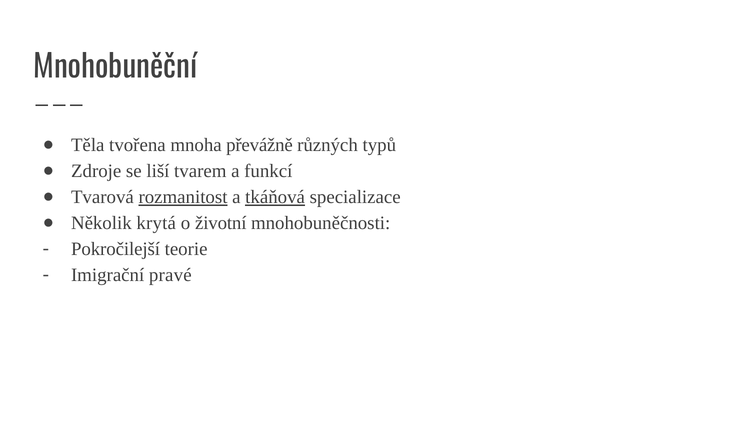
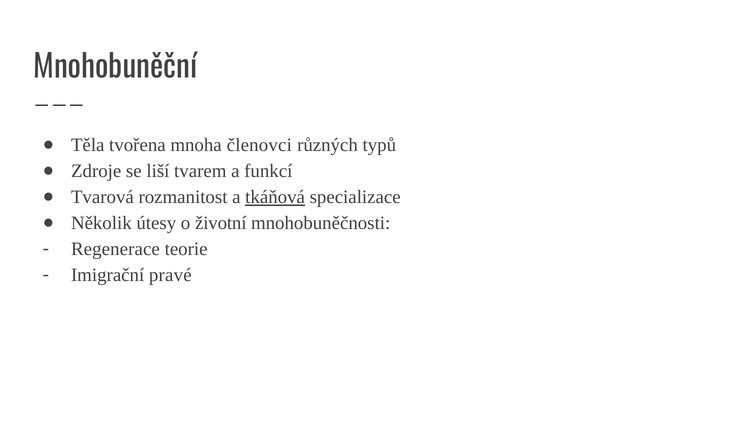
převážně: převážně -> členovci
rozmanitost underline: present -> none
krytá: krytá -> útesy
Pokročilejší: Pokročilejší -> Regenerace
